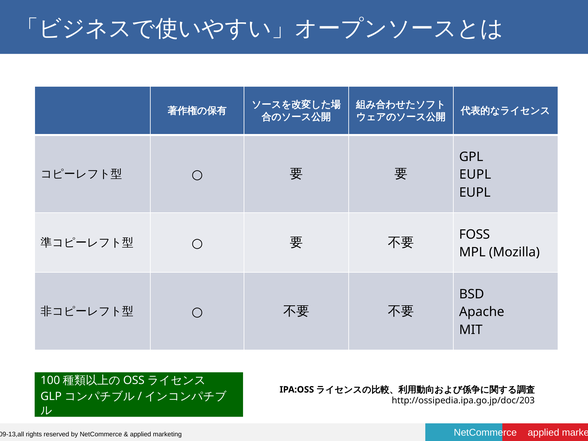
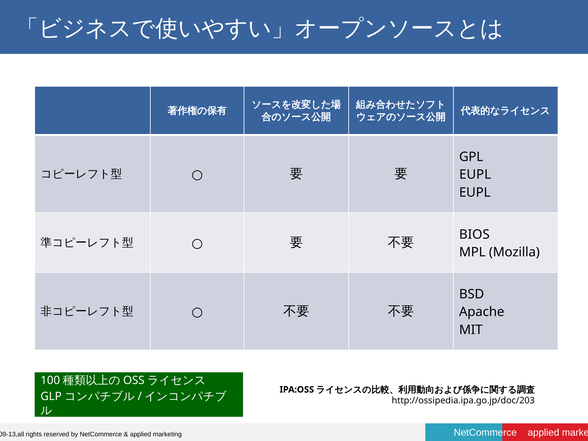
FOSS: FOSS -> BIOS
